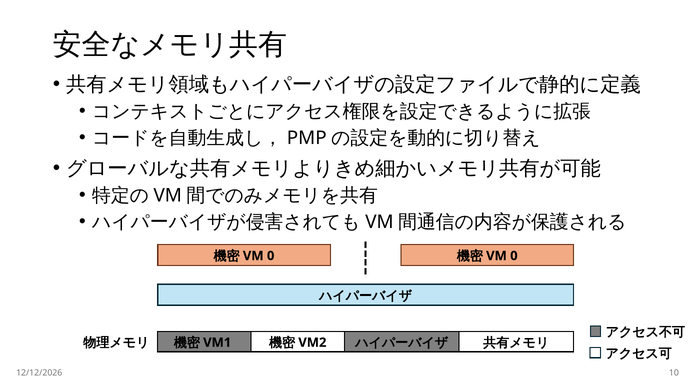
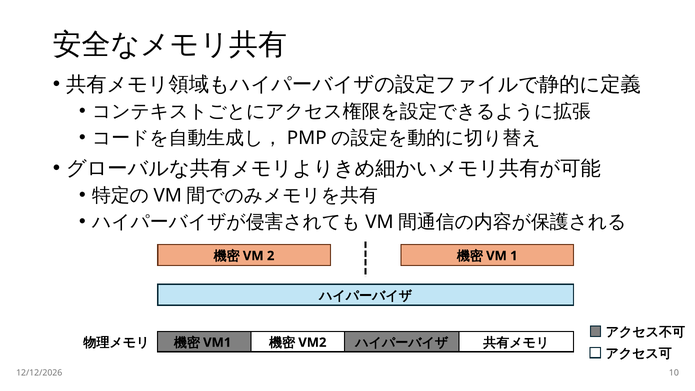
0 at (271, 256): 0 -> 2
0 at (514, 256): 0 -> 1
